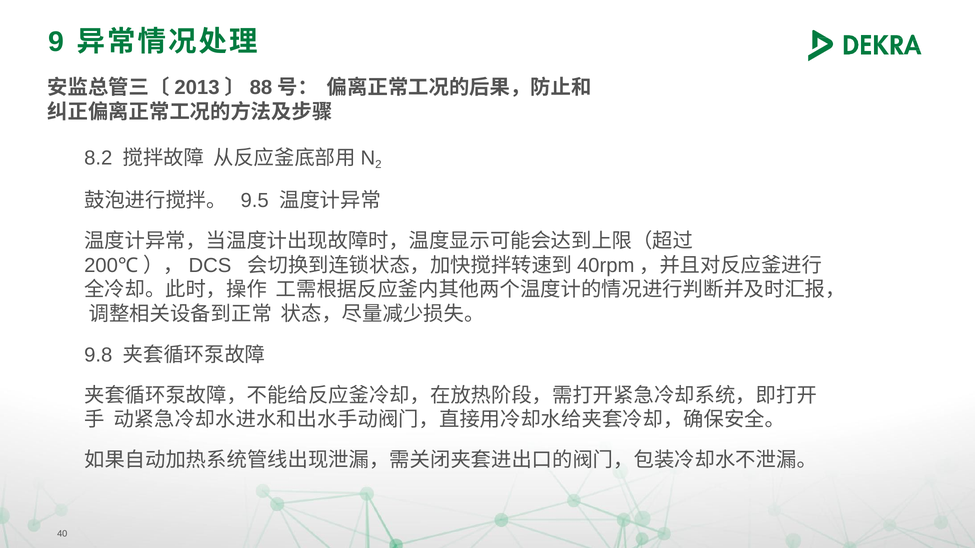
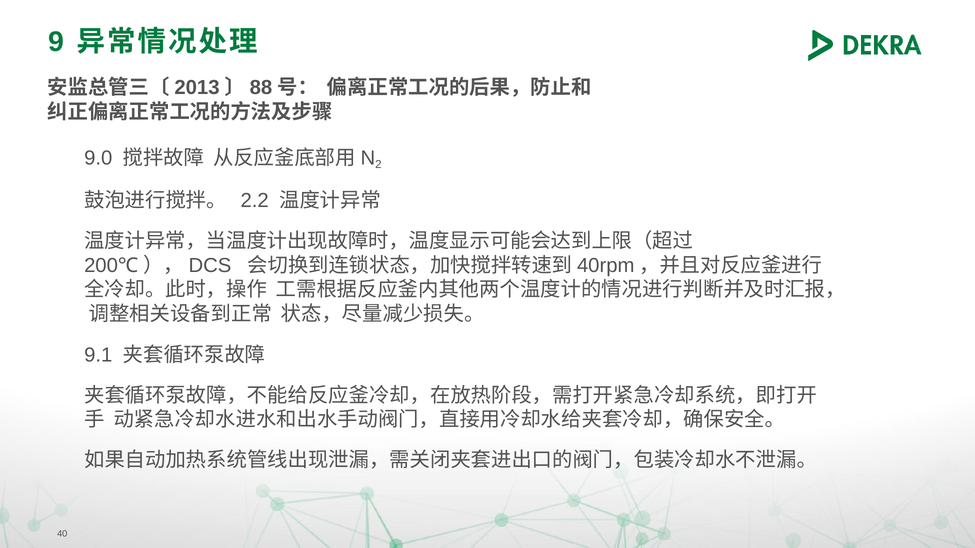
8.2: 8.2 -> 9.0
9.5: 9.5 -> 2.2
9.8: 9.8 -> 9.1
